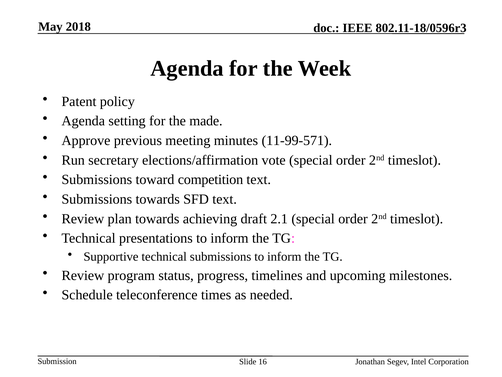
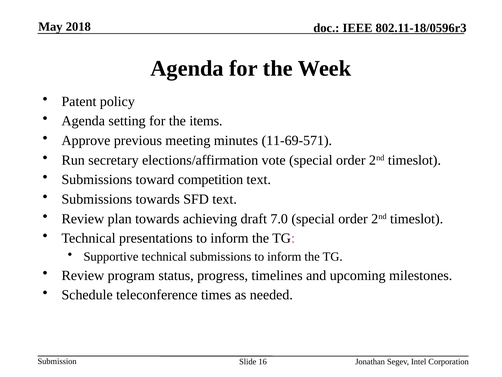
made: made -> items
11-99-571: 11-99-571 -> 11-69-571
2.1: 2.1 -> 7.0
